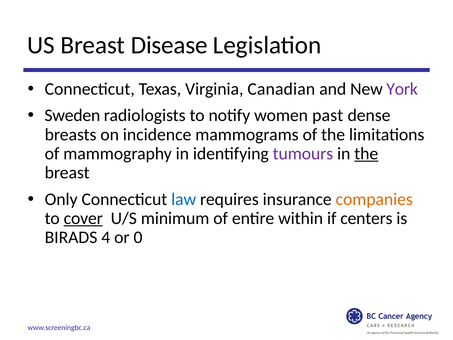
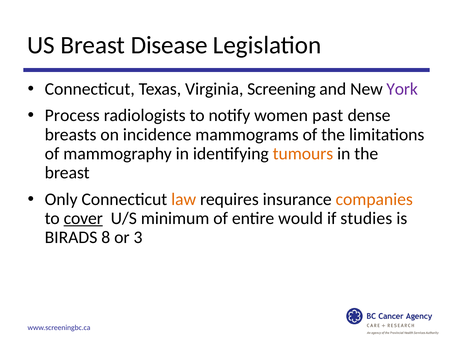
Canadian: Canadian -> Screening
Sweden: Sweden -> Process
tumours colour: purple -> orange
the at (366, 153) underline: present -> none
law colour: blue -> orange
within: within -> would
centers: centers -> studies
4: 4 -> 8
0: 0 -> 3
